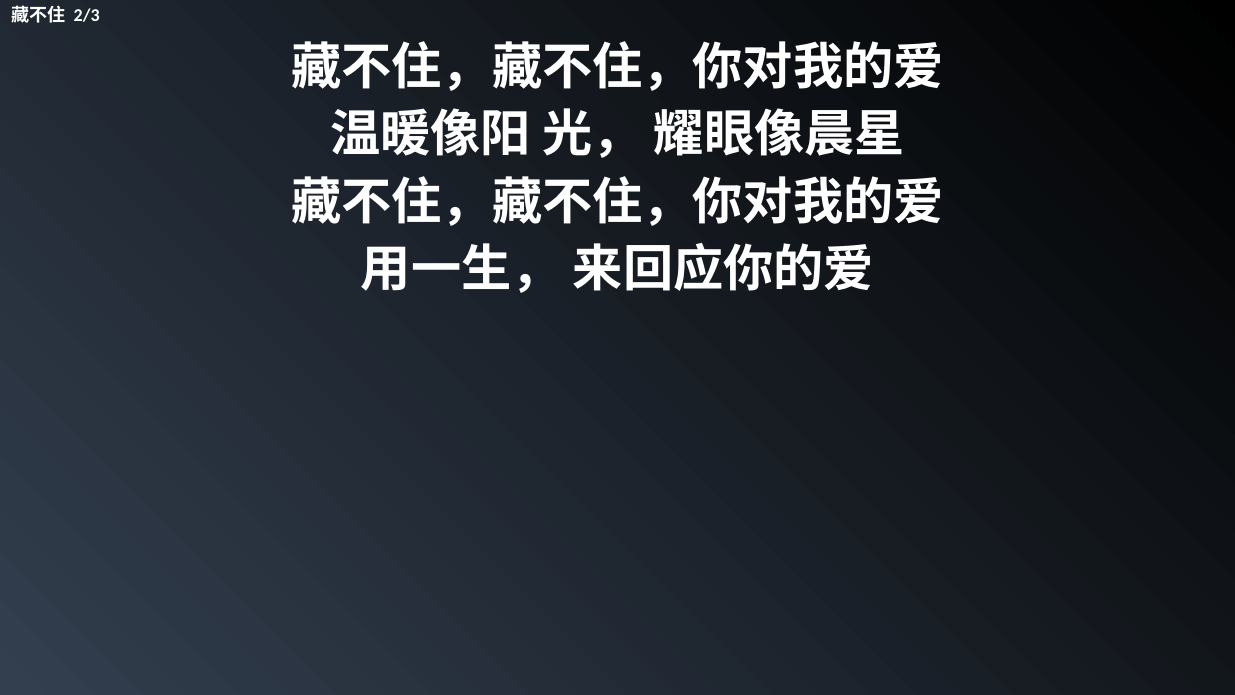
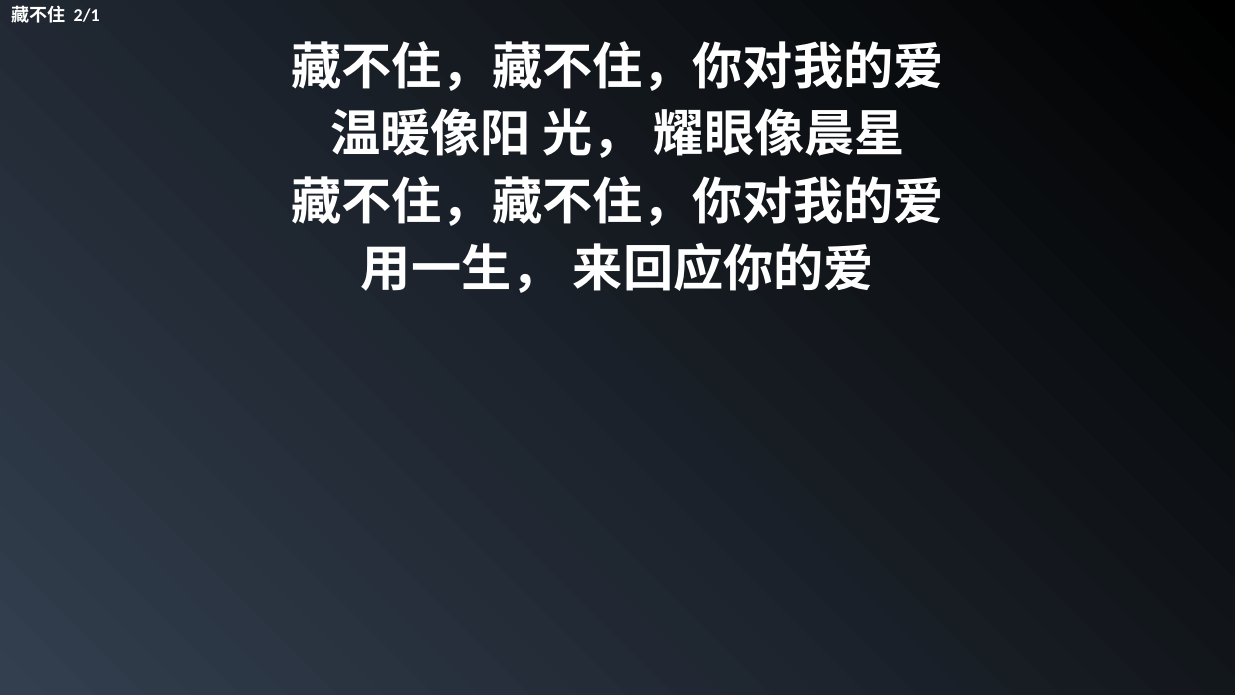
2/3: 2/3 -> 2/1
